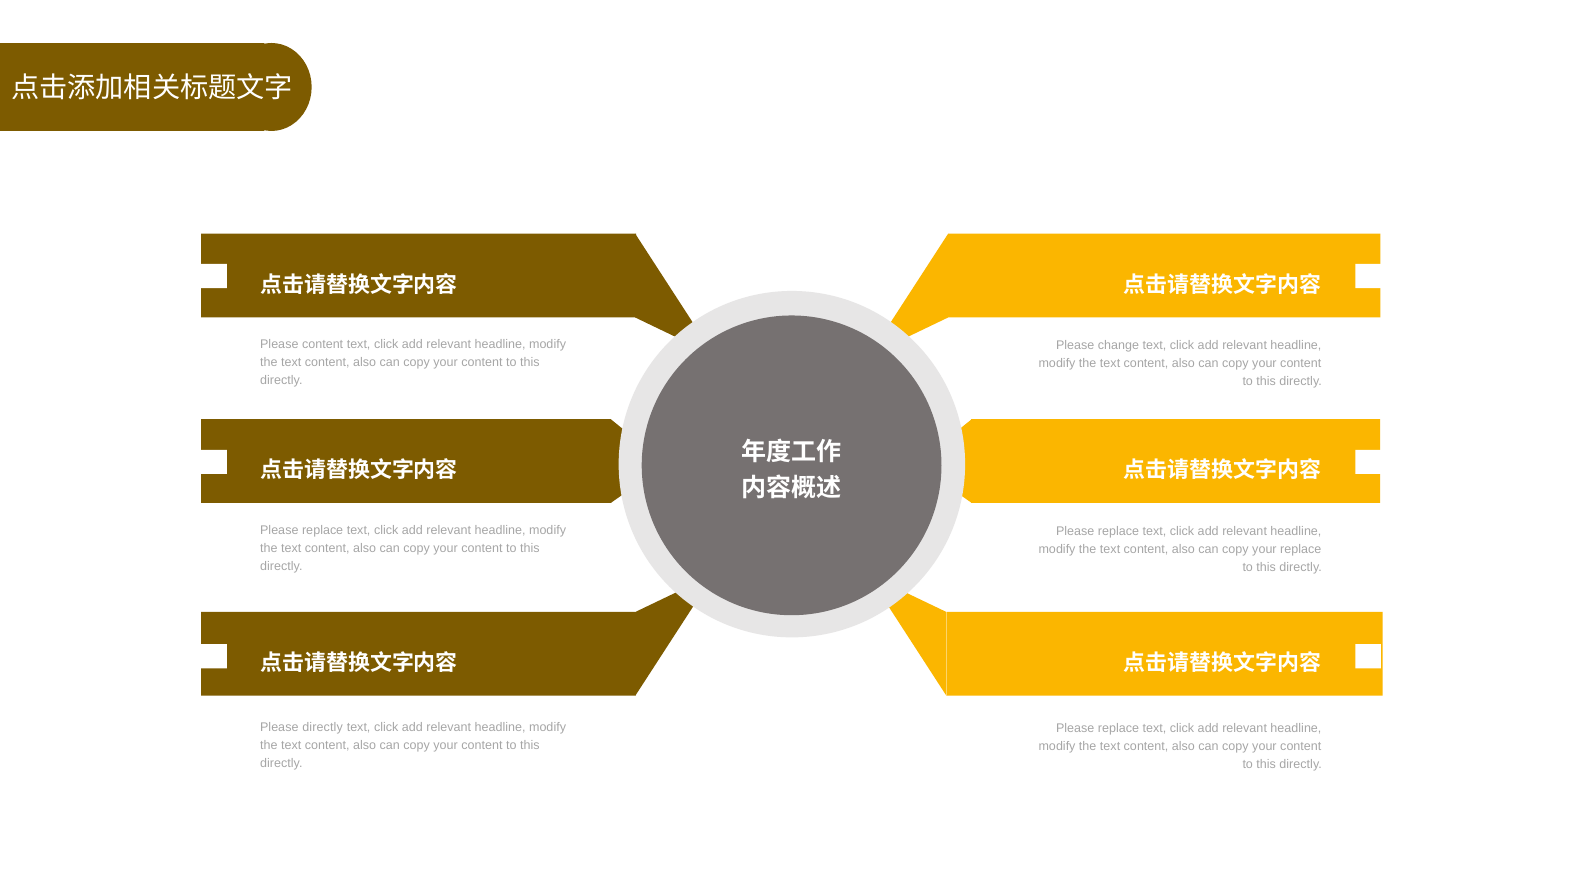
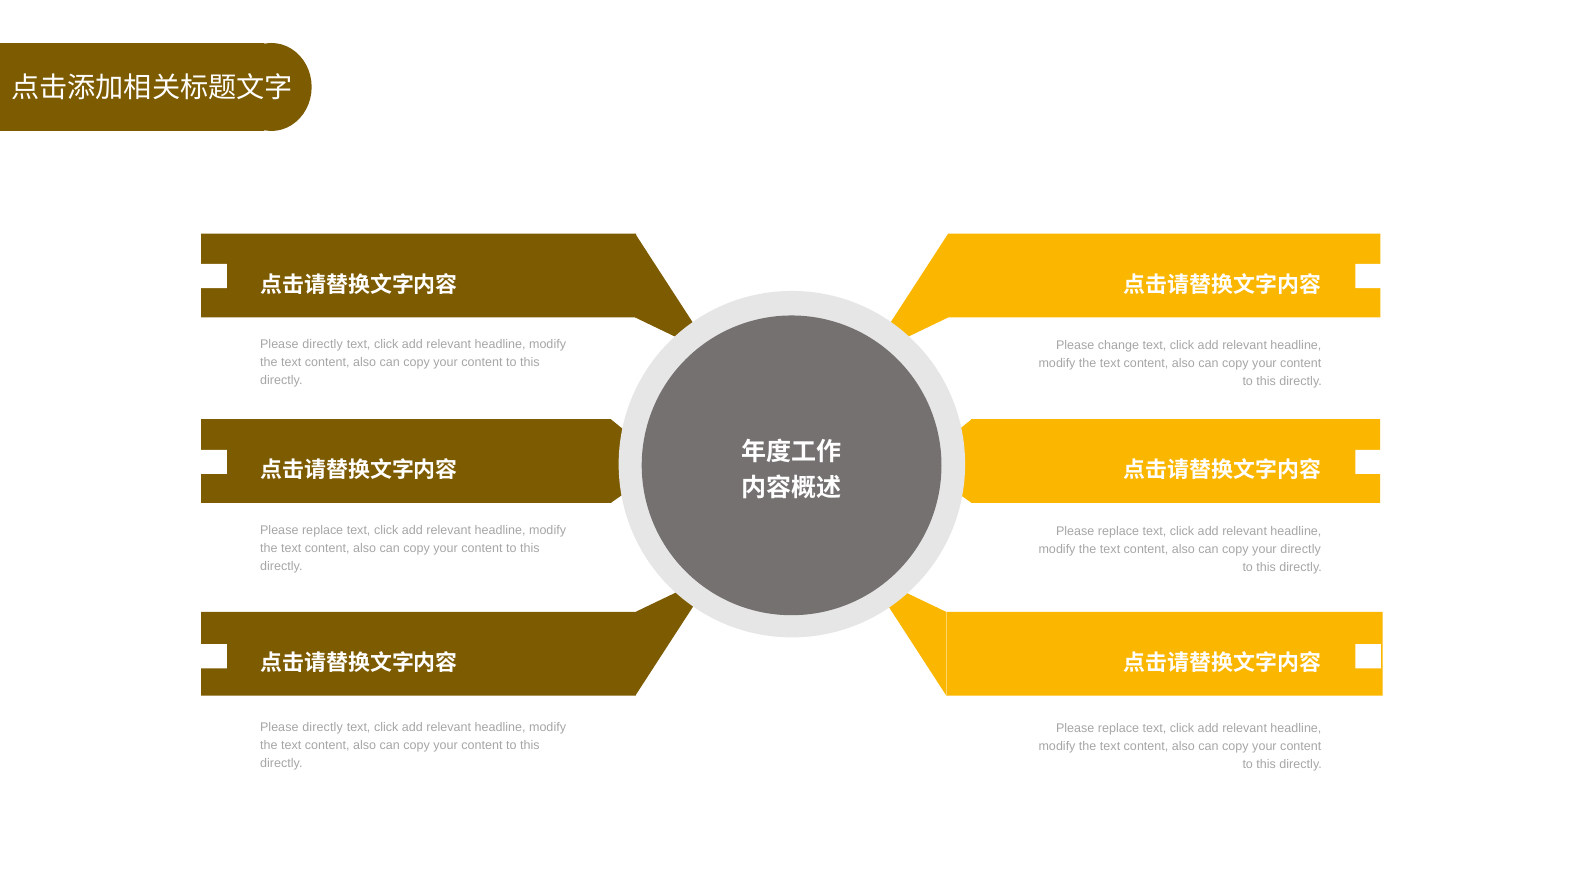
content at (323, 345): content -> directly
your replace: replace -> directly
